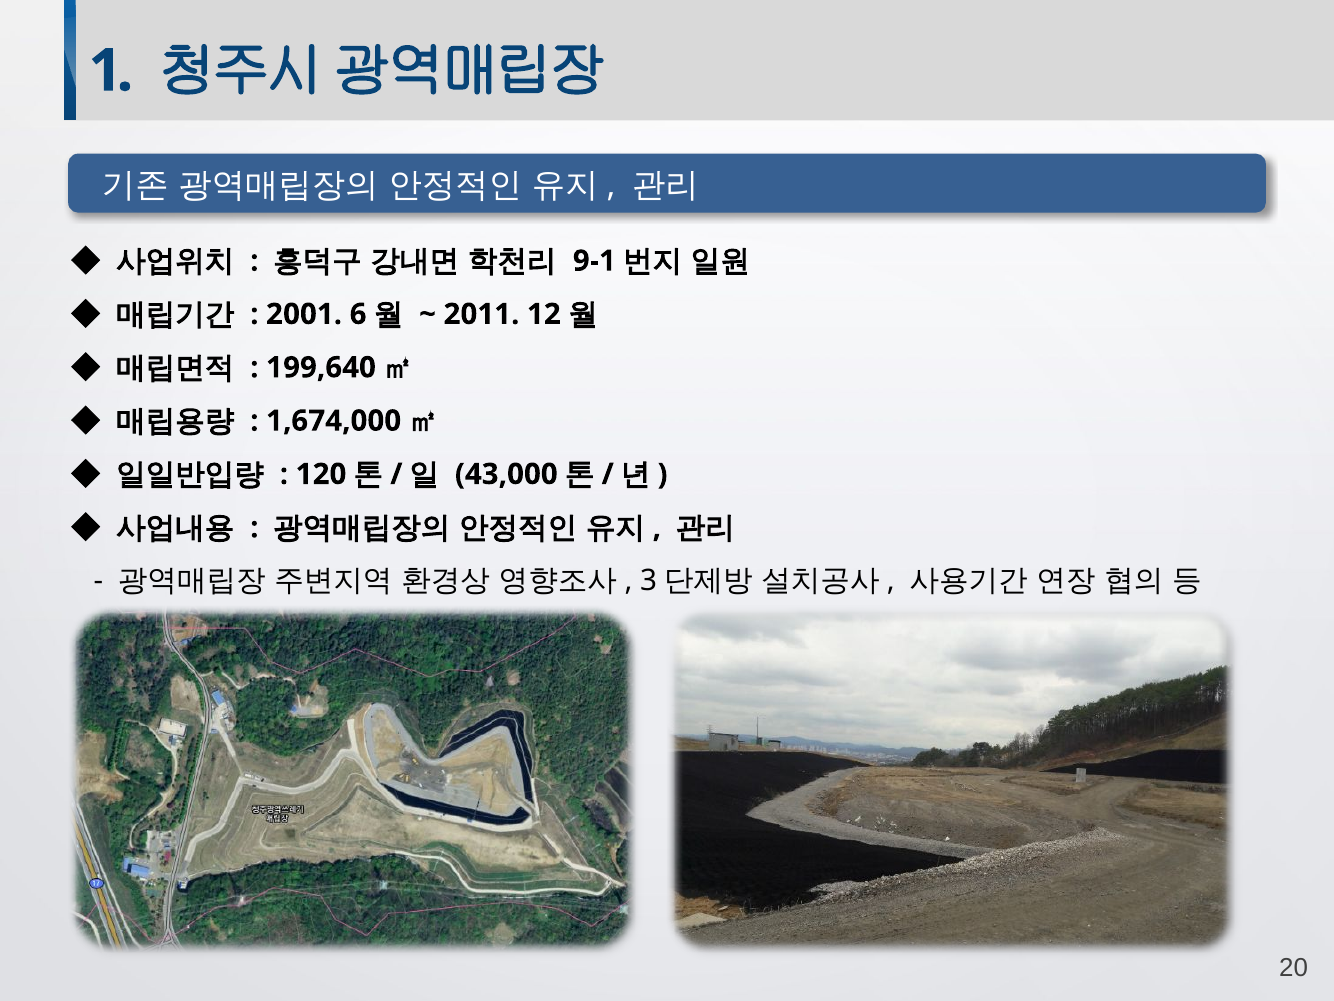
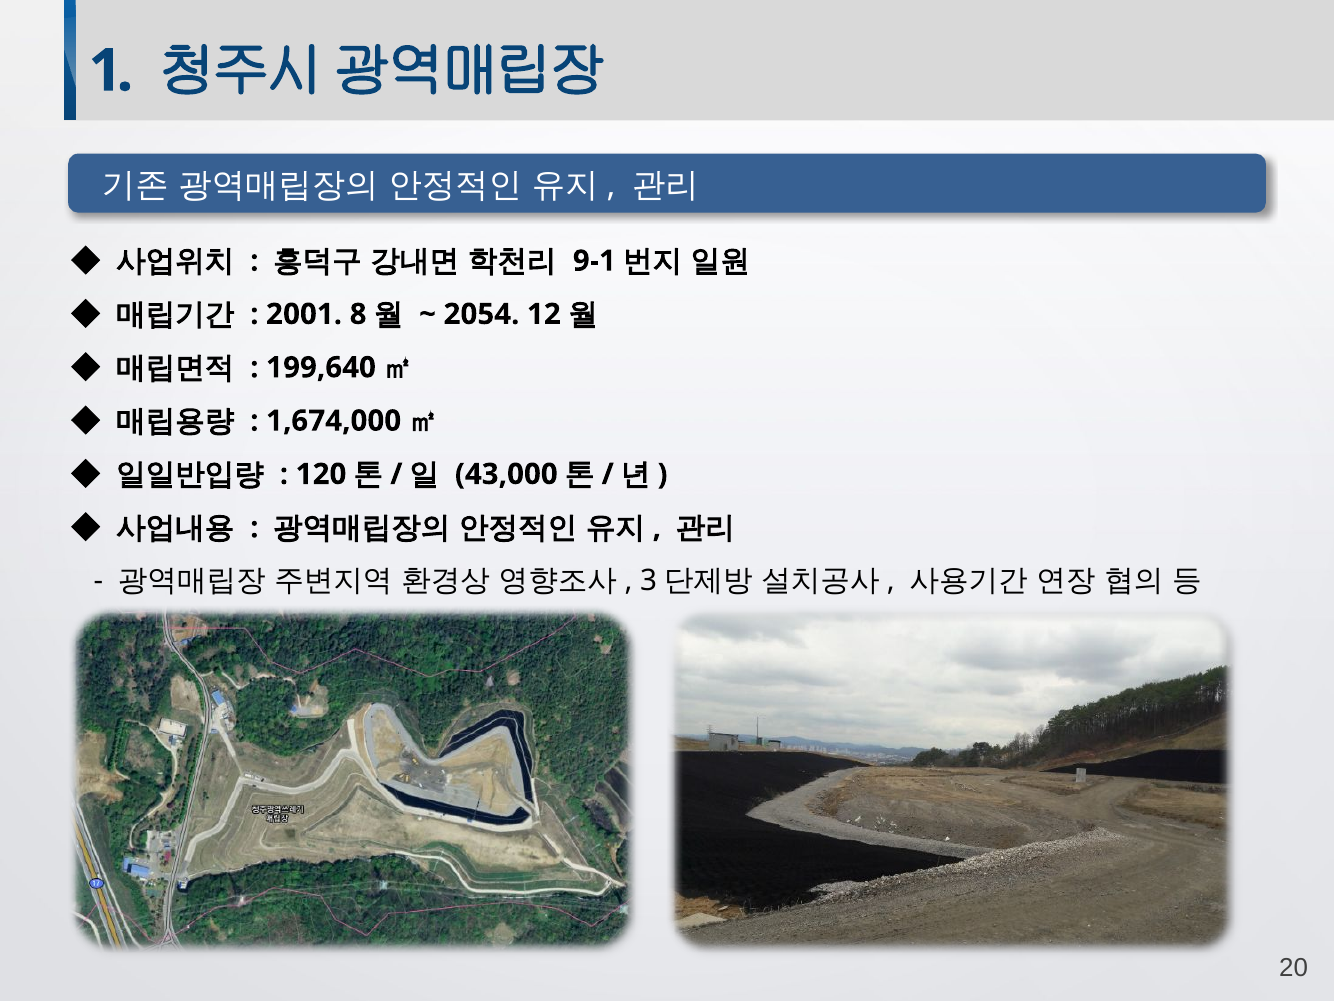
6: 6 -> 8
2011: 2011 -> 2054
